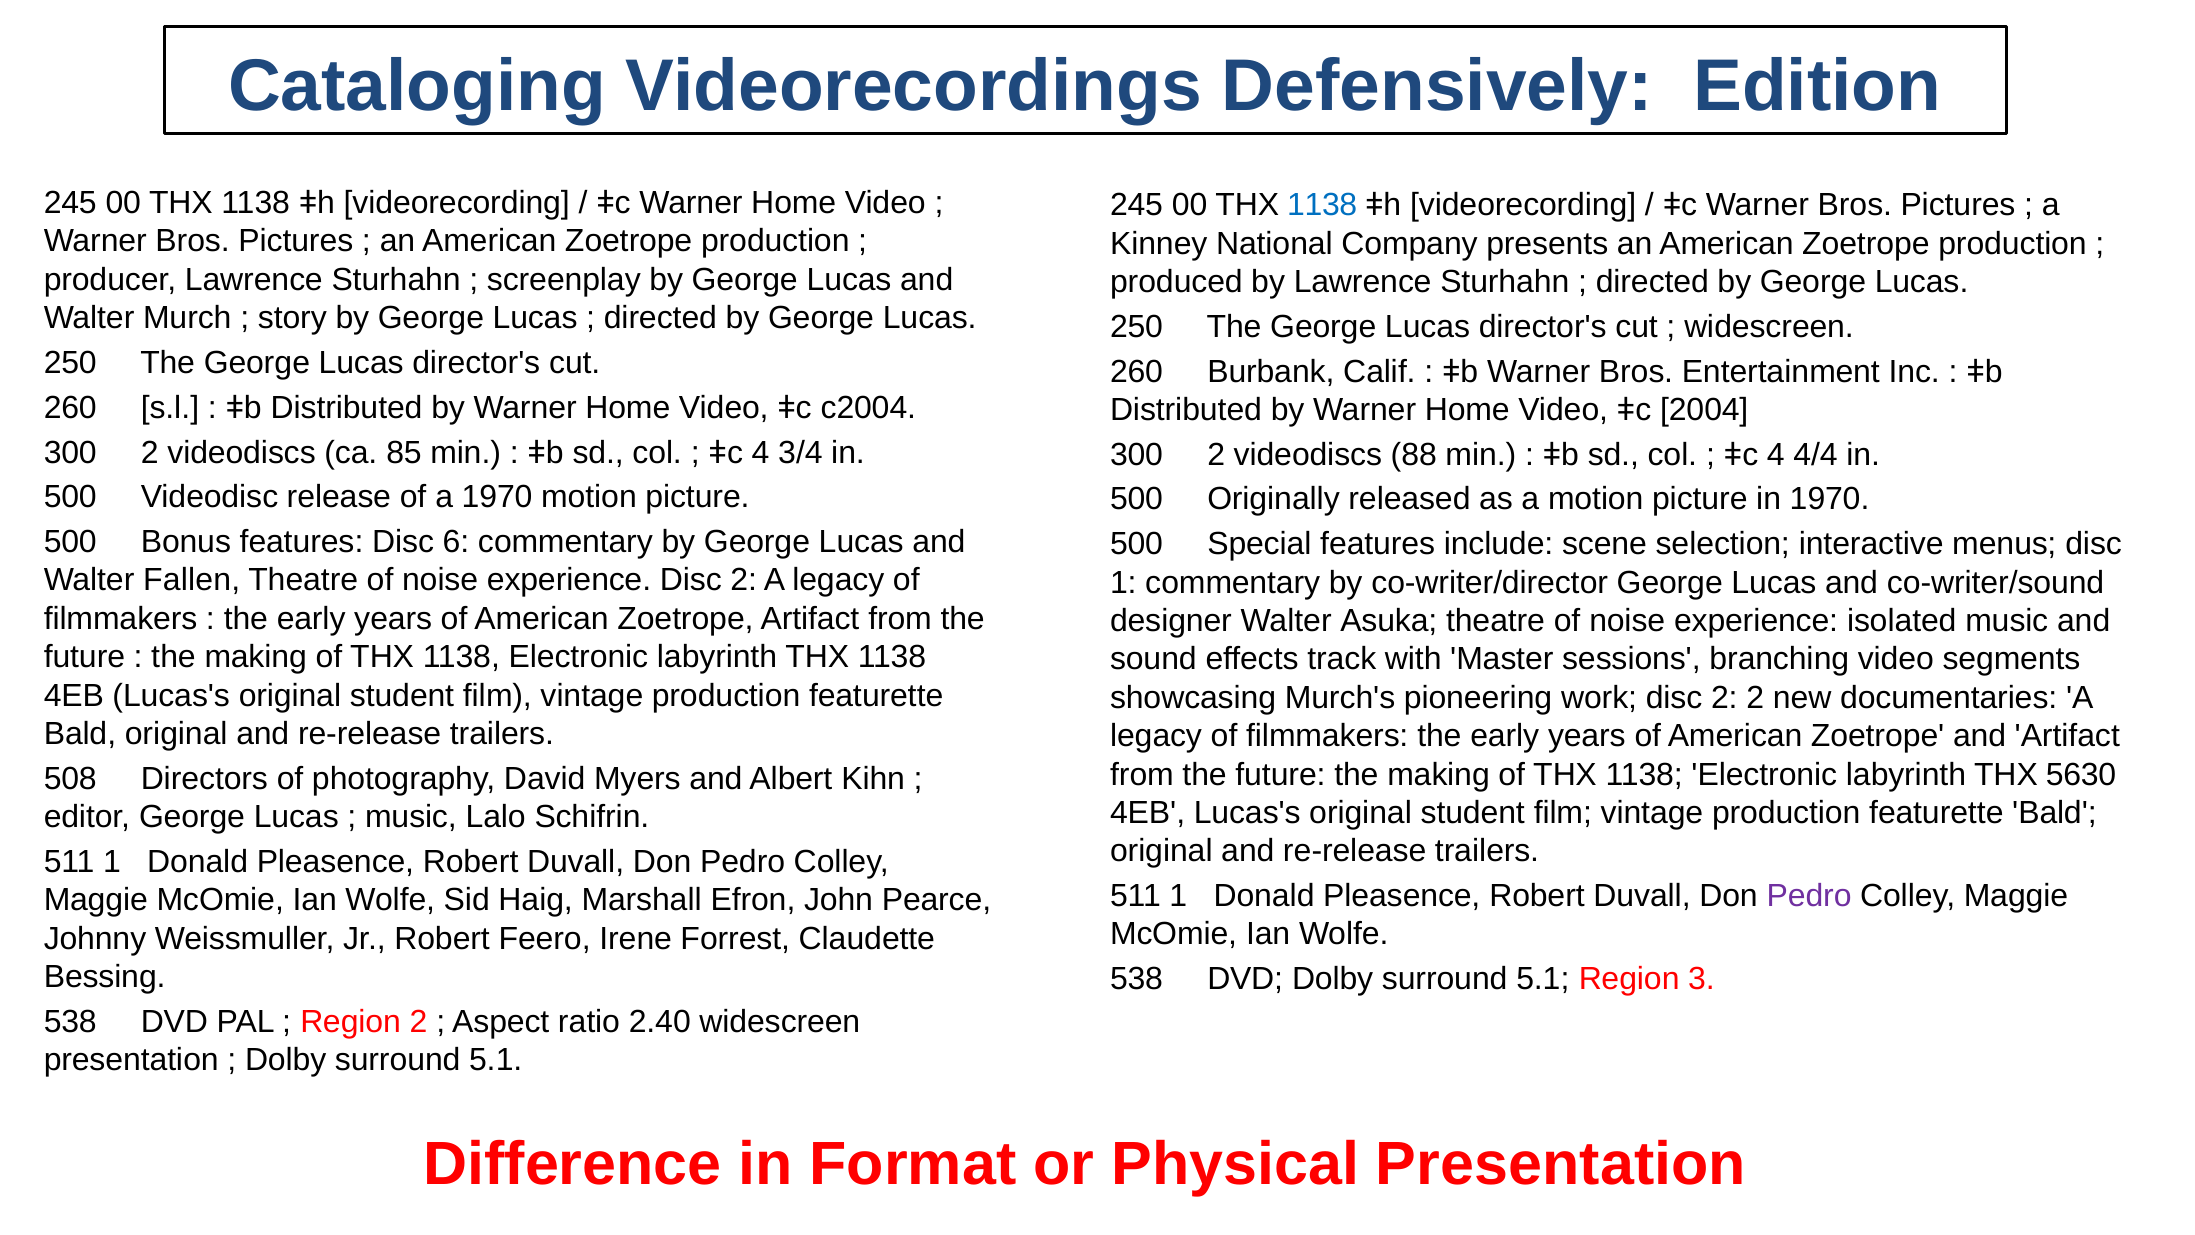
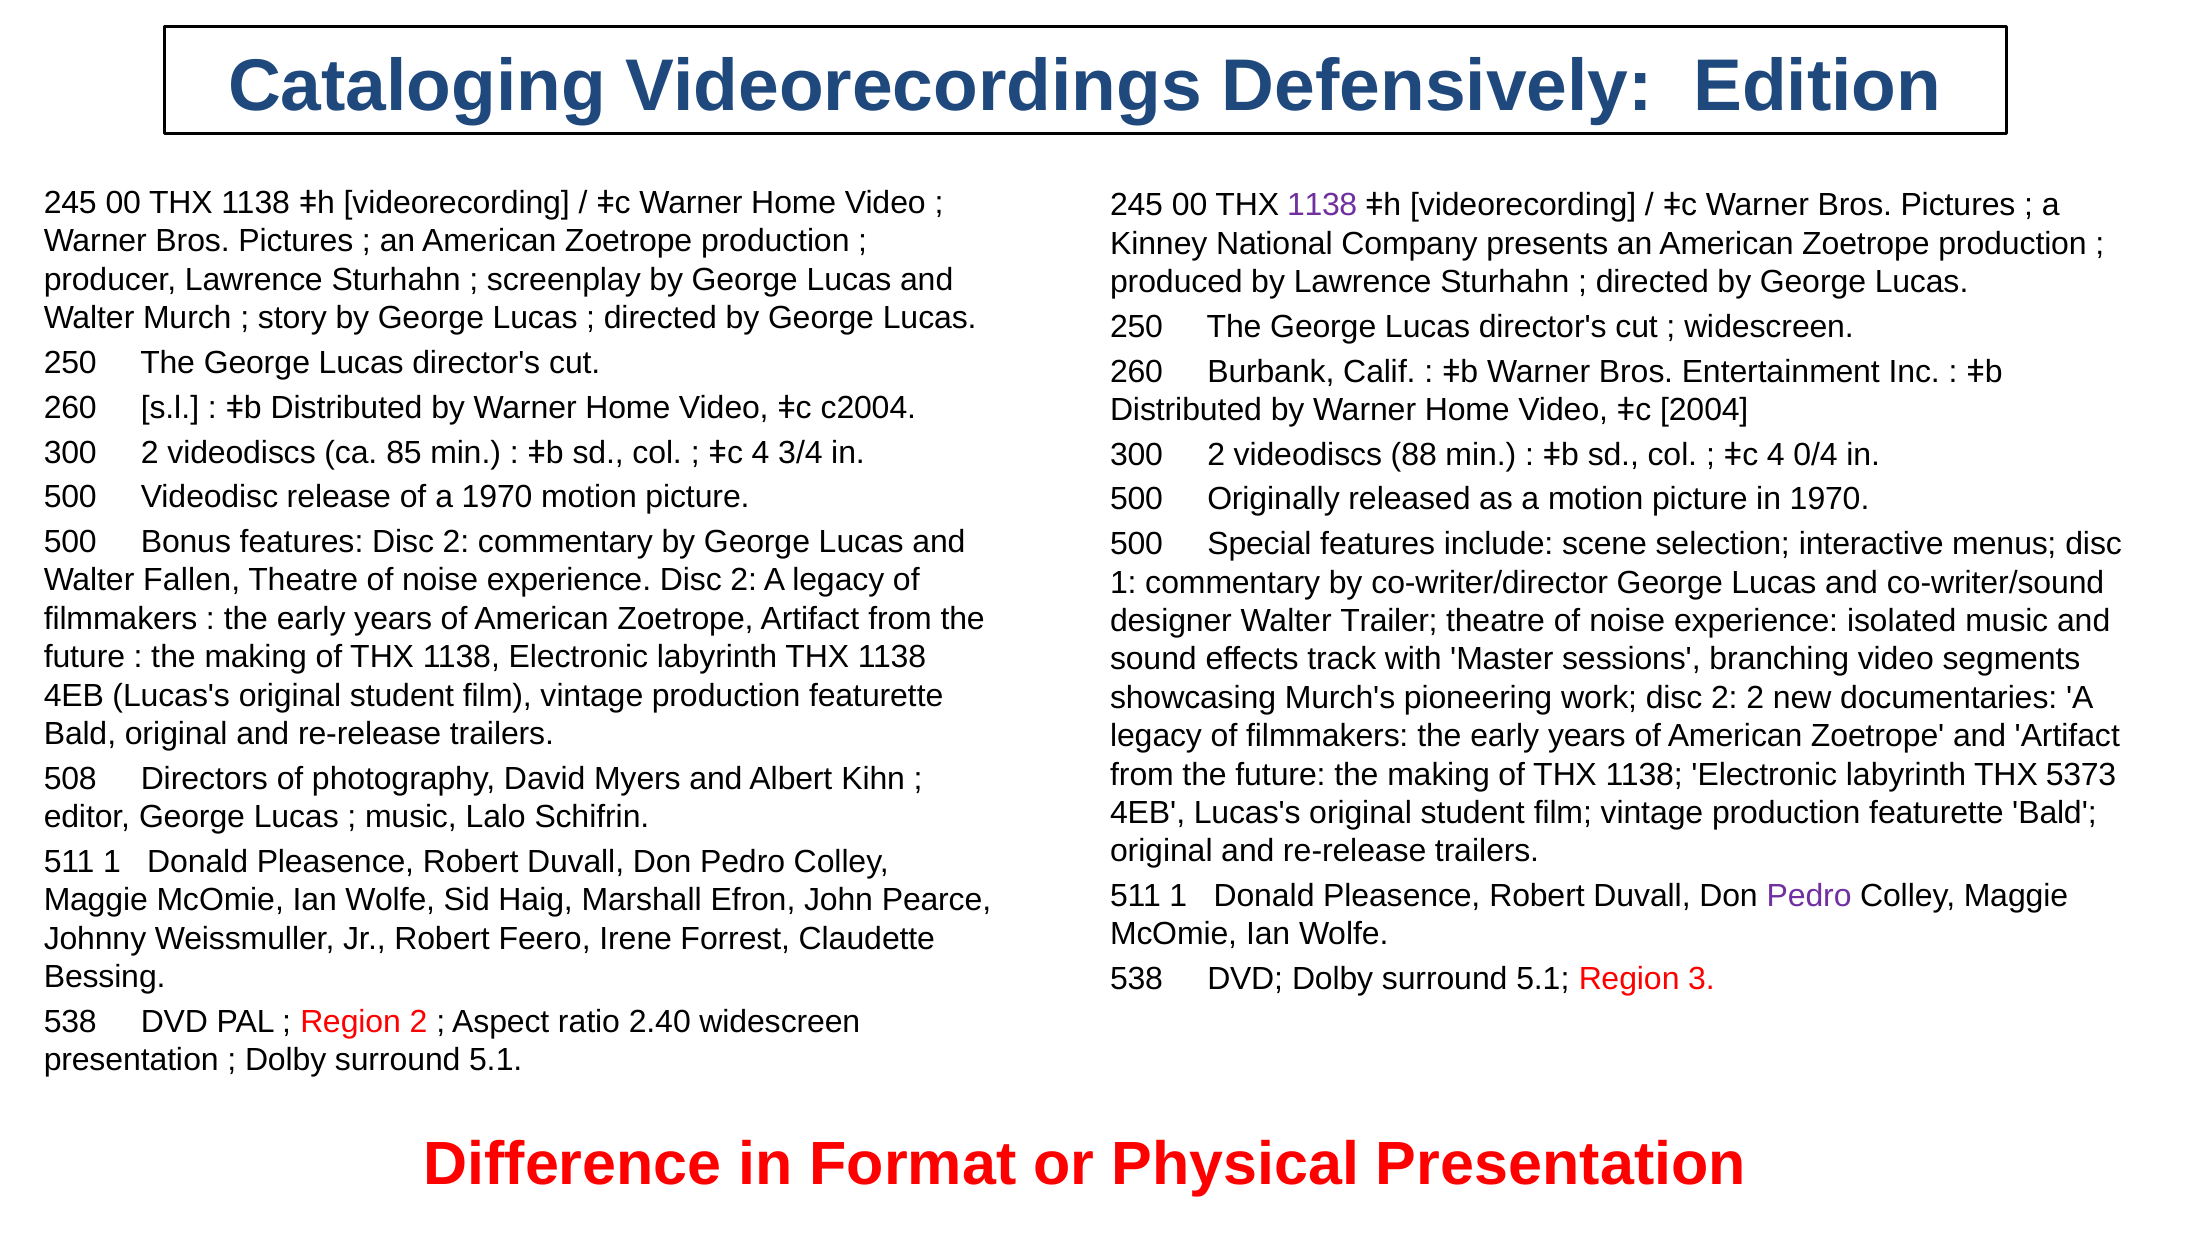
1138 at (1322, 205) colour: blue -> purple
4/4: 4/4 -> 0/4
features Disc 6: 6 -> 2
Asuka: Asuka -> Trailer
5630: 5630 -> 5373
